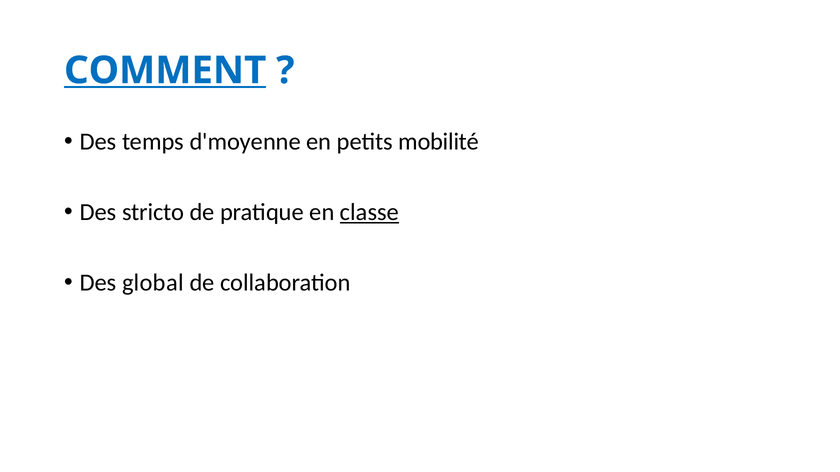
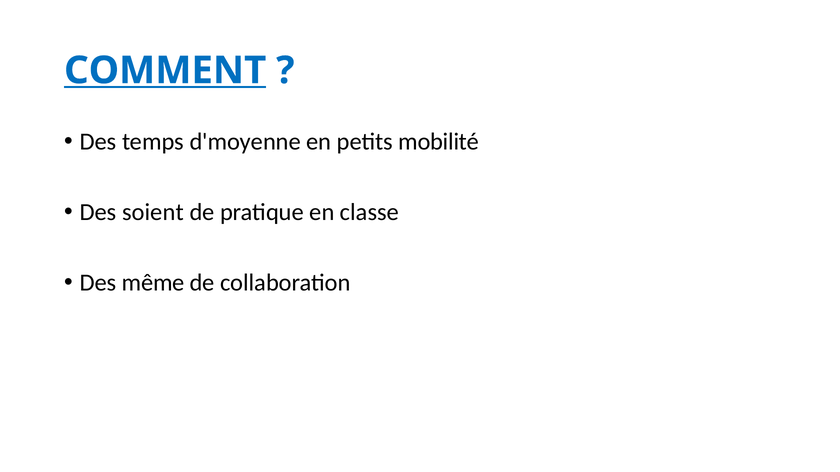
stricto: stricto -> soient
classe underline: present -> none
global: global -> même
